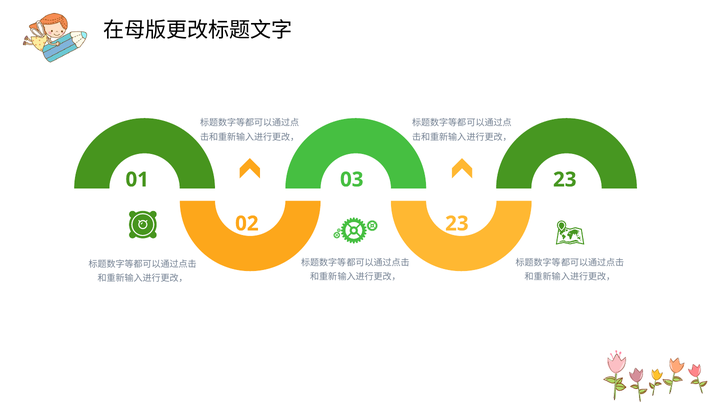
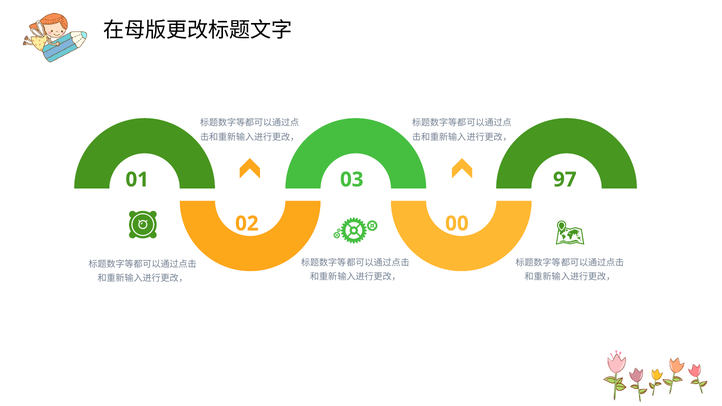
03 23: 23 -> 97
02 23: 23 -> 00
